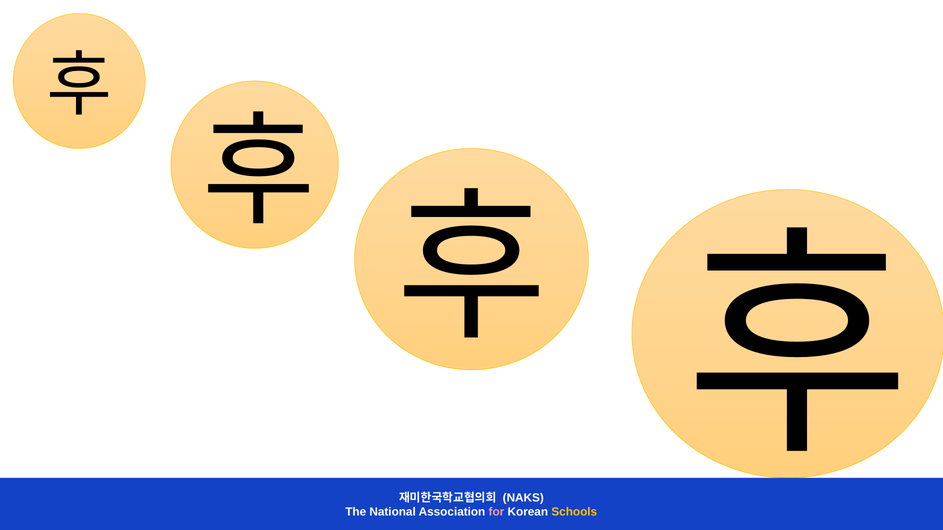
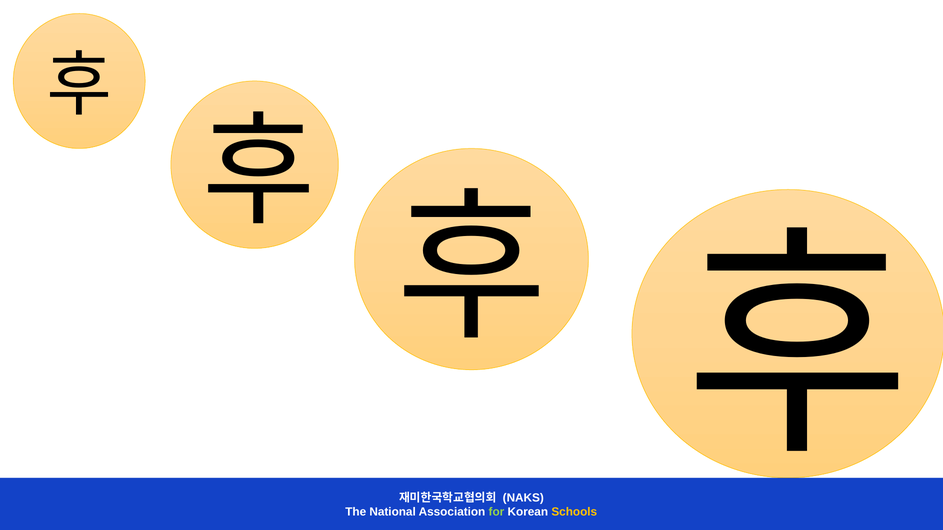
for colour: pink -> light green
